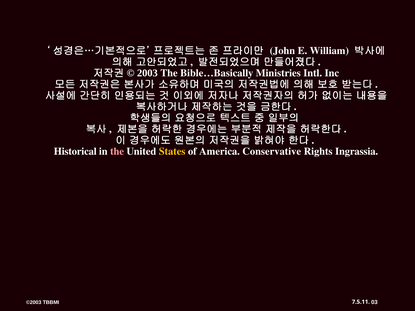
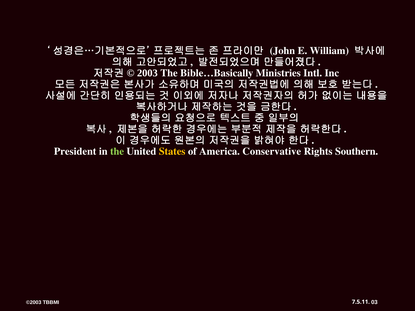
Historical: Historical -> President
the at (117, 152) colour: pink -> light green
Ingrassia: Ingrassia -> Southern
